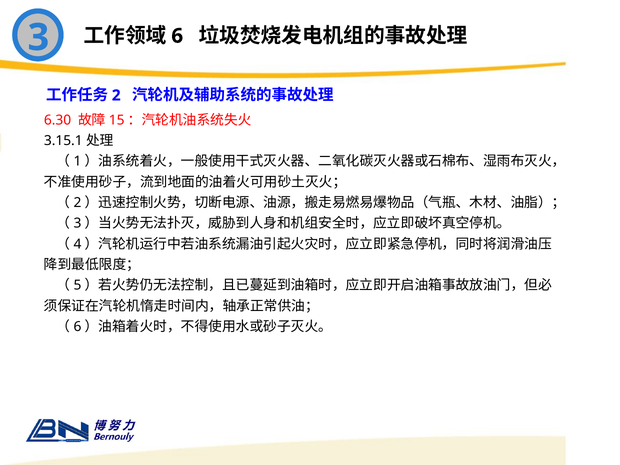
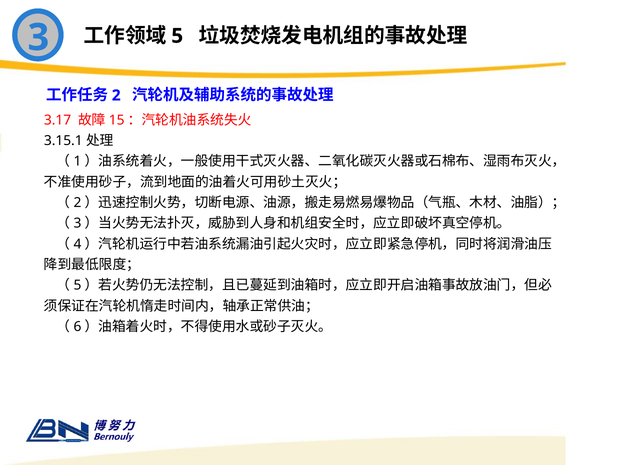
6: 6 -> 5
6.30: 6.30 -> 3.17
